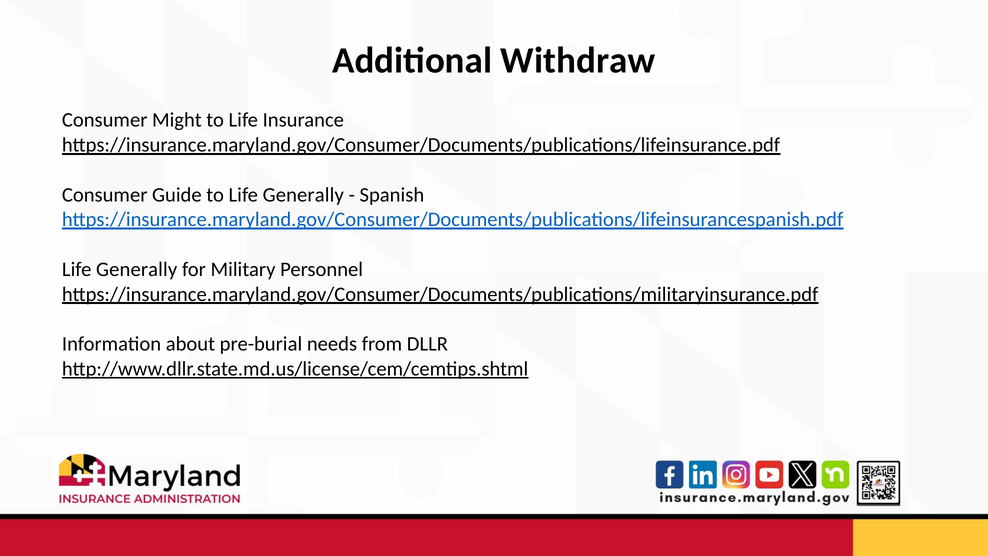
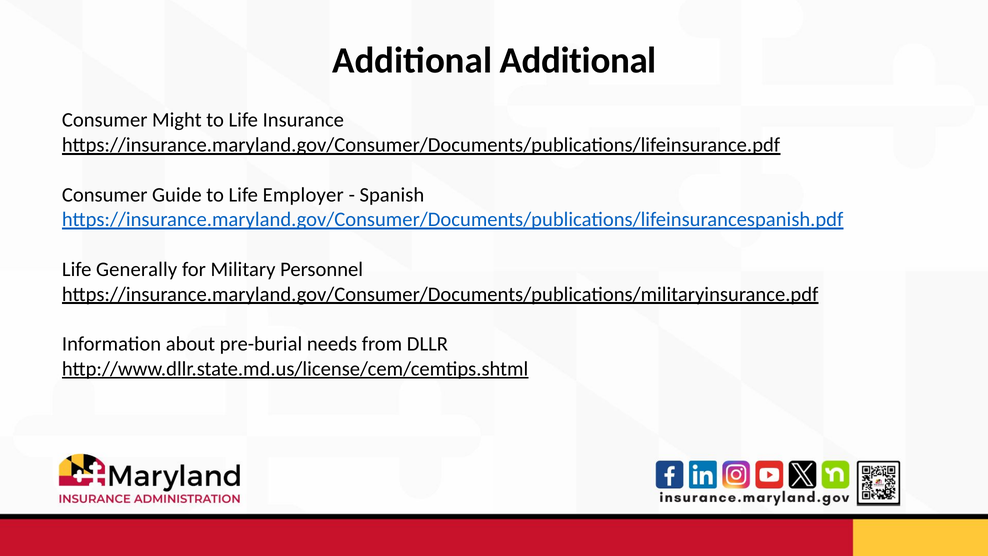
Additional Withdraw: Withdraw -> Additional
to Life Generally: Generally -> Employer
